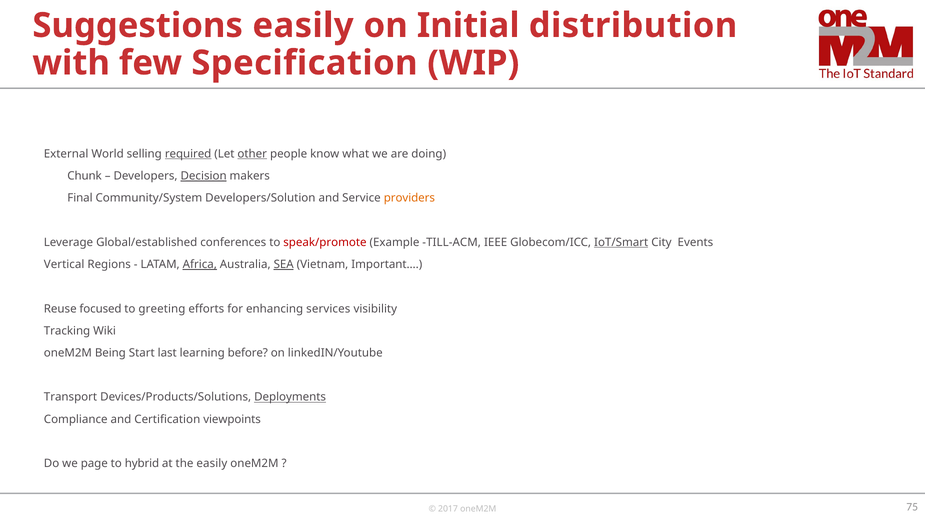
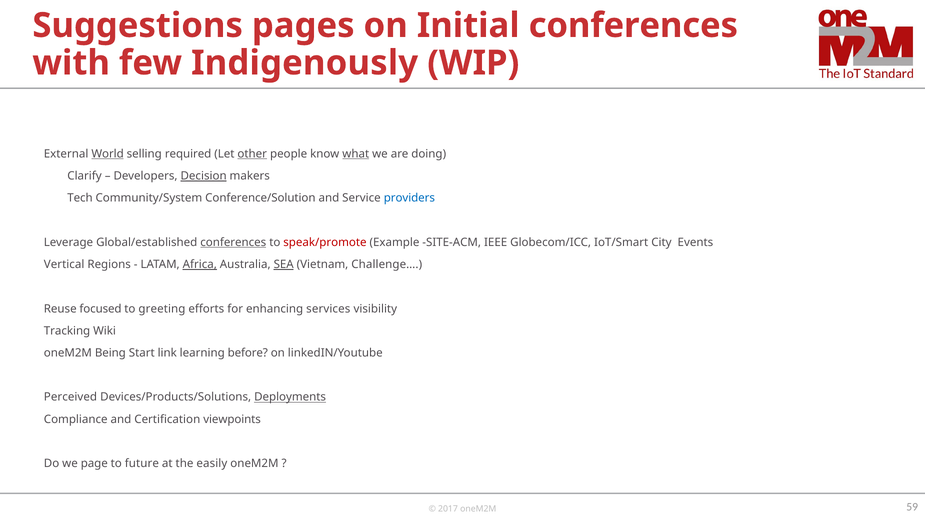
Suggestions easily: easily -> pages
Initial distribution: distribution -> conferences
Specification: Specification -> Indigenously
World underline: none -> present
required underline: present -> none
what underline: none -> present
Chunk: Chunk -> Clarify
Final: Final -> Tech
Developers/Solution: Developers/Solution -> Conference/Solution
providers colour: orange -> blue
conferences at (233, 243) underline: none -> present
TILL-ACM: TILL-ACM -> SITE-ACM
IoT/Smart underline: present -> none
Important…: Important… -> Challenge…
last: last -> link
Transport: Transport -> Perceived
hybrid: hybrid -> future
75: 75 -> 59
